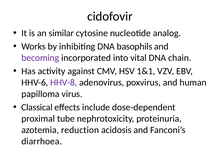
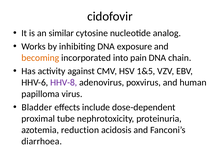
basophils: basophils -> exposure
becoming colour: purple -> orange
vital: vital -> pain
1&1: 1&1 -> 1&5
Classical: Classical -> Bladder
